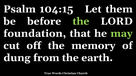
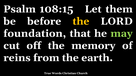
104:15: 104:15 -> 108:15
the at (81, 21) colour: light green -> yellow
dung: dung -> reins
